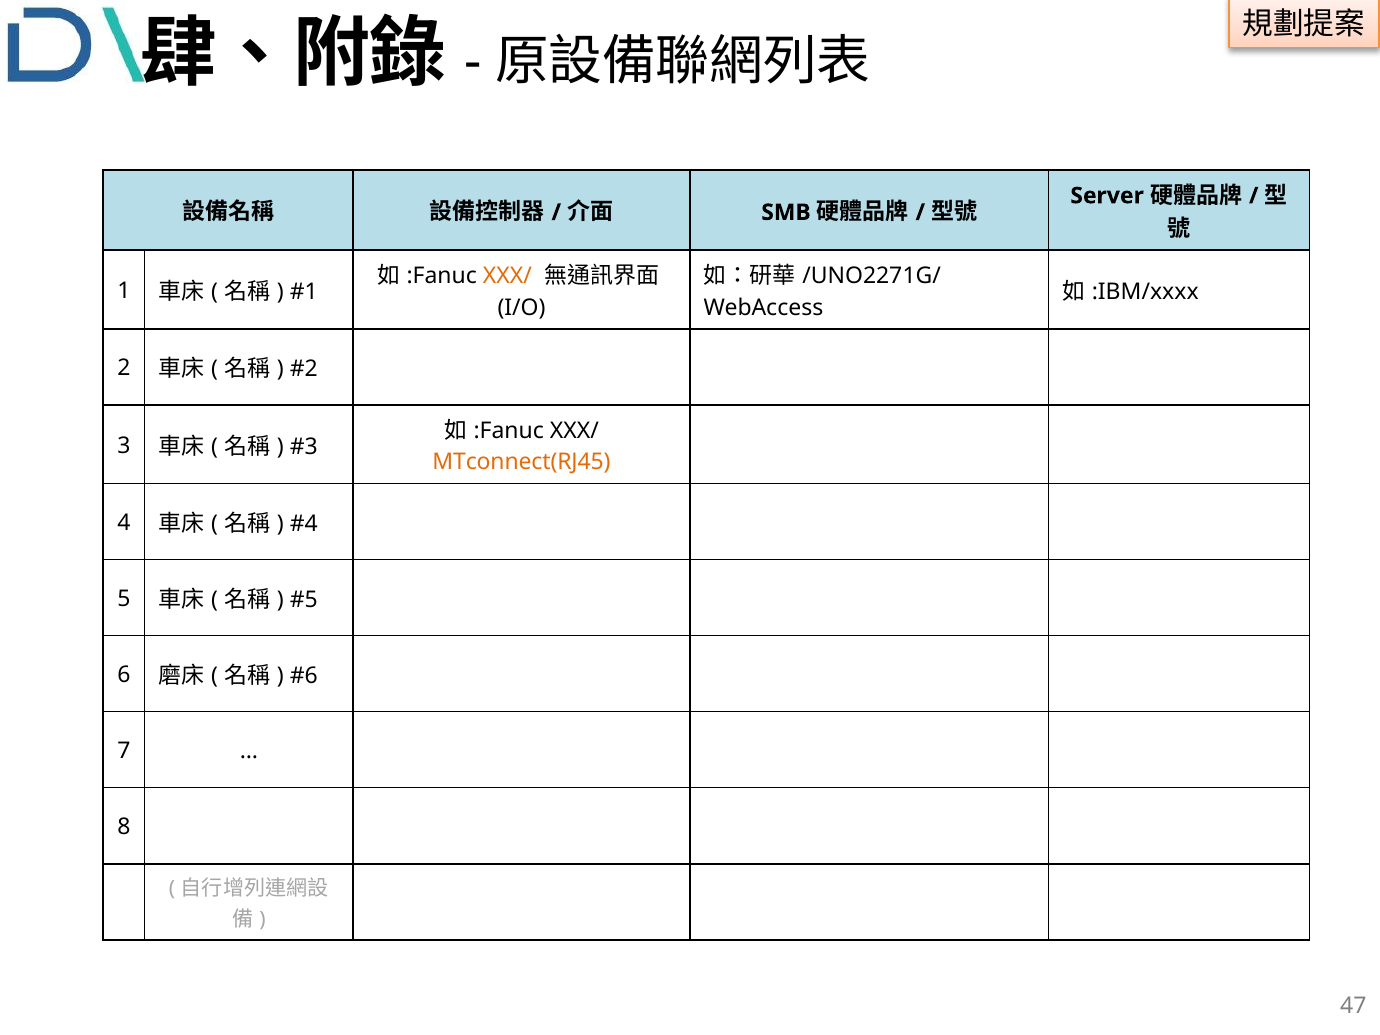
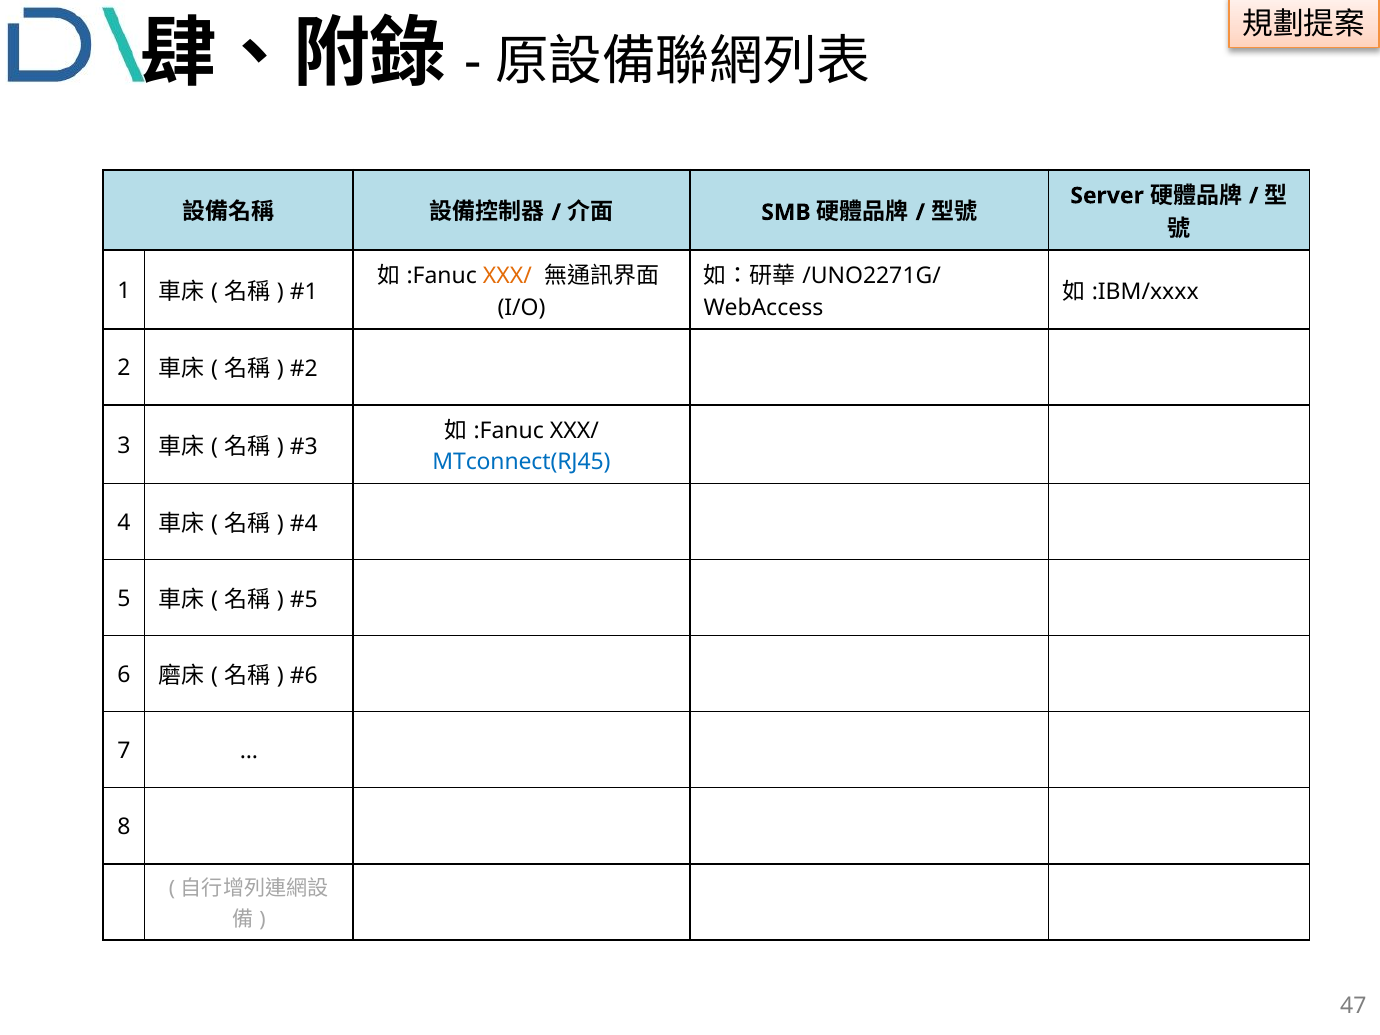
MTconnect(RJ45 colour: orange -> blue
